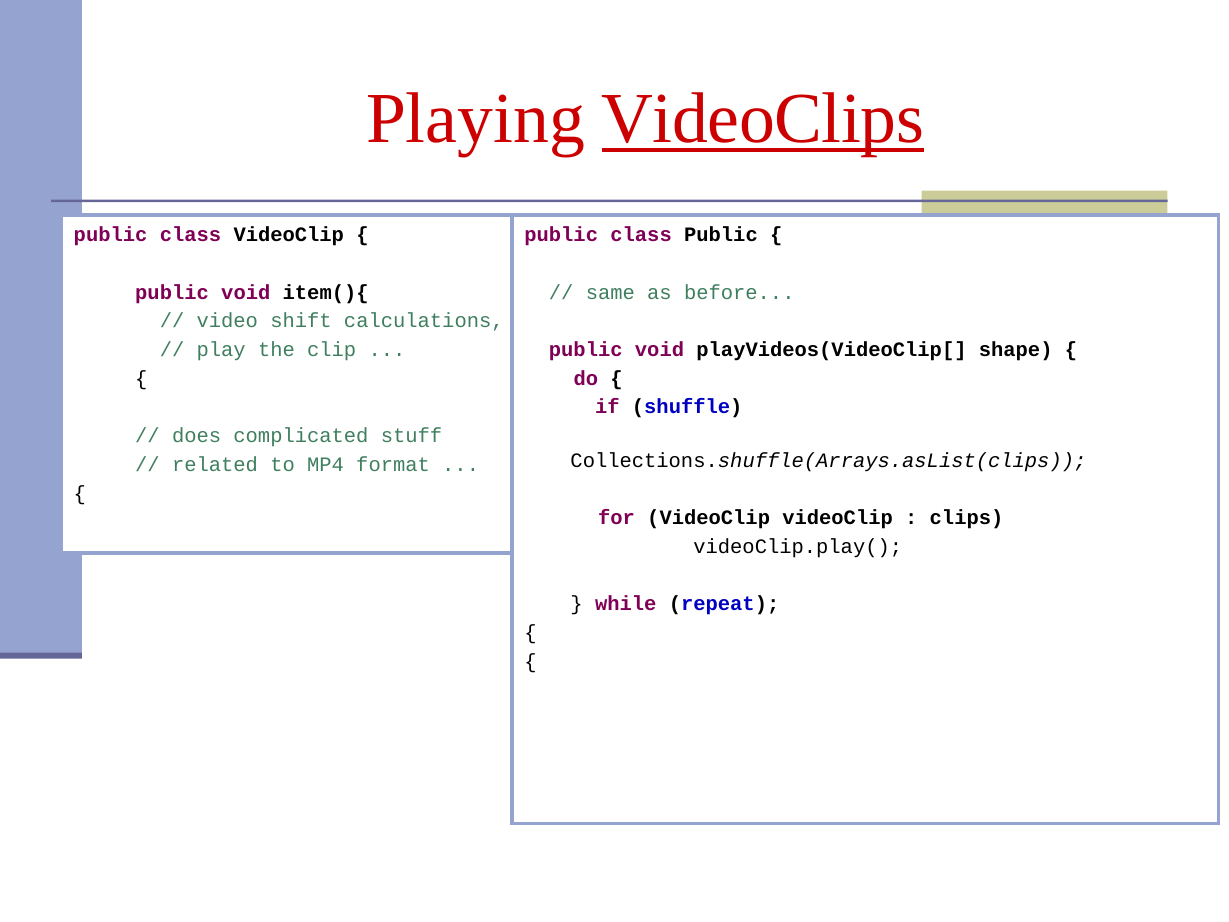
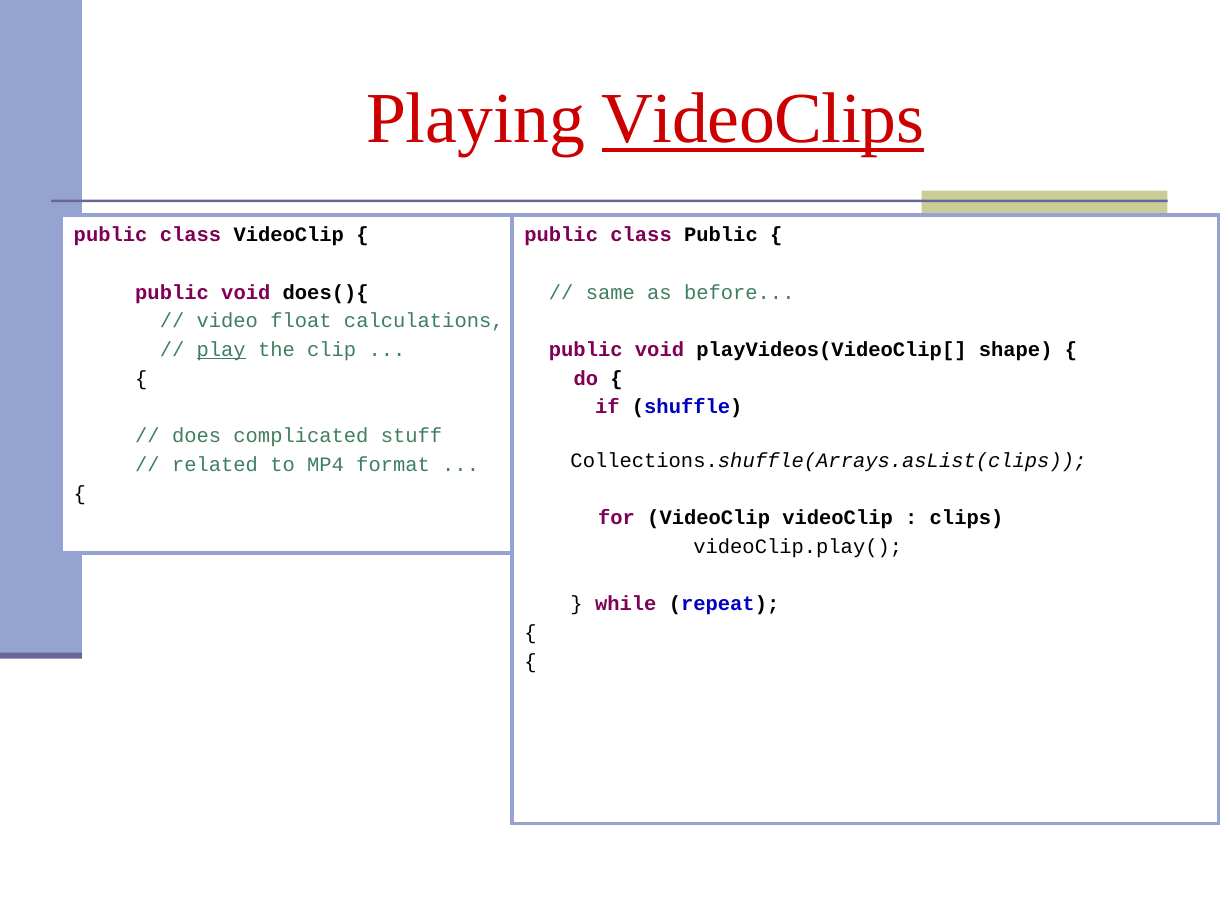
item(){: item(){ -> does(){
shift: shift -> float
play underline: none -> present
